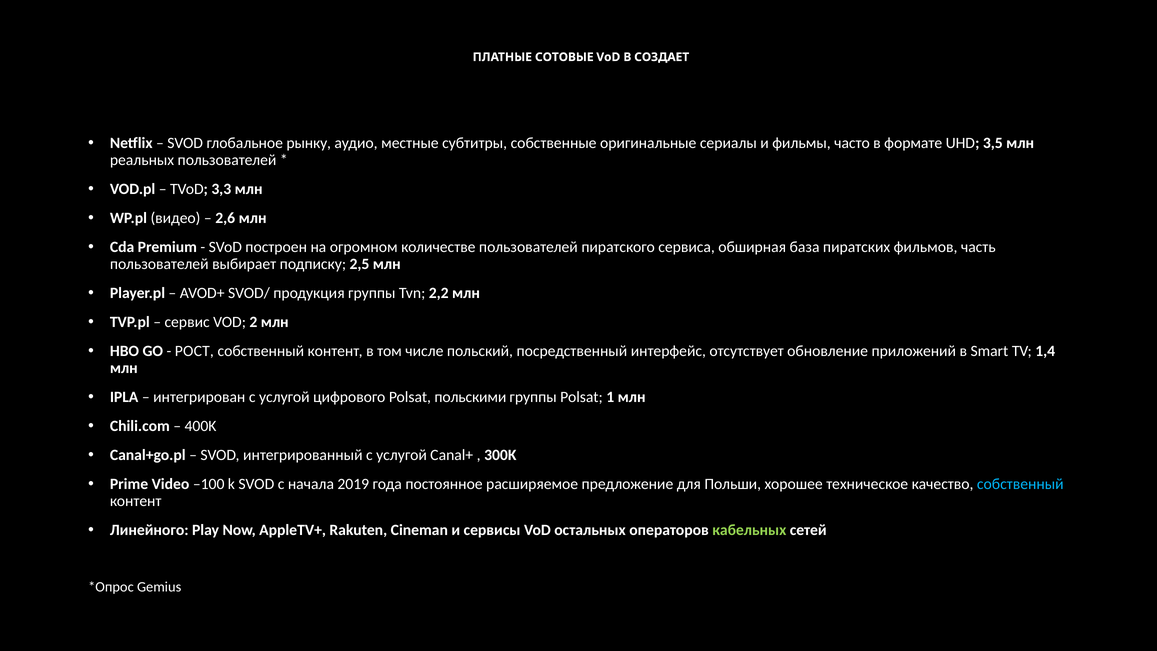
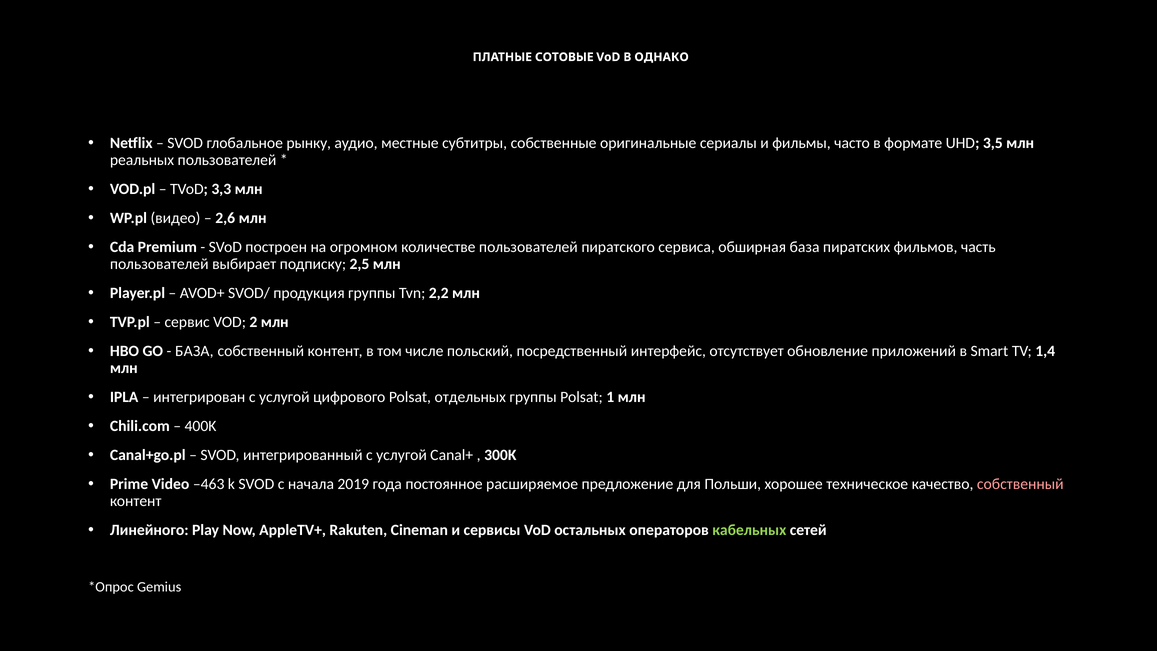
СОЗДАЕТ: СОЗДАЕТ -> ОДНАКО
РОСТ at (194, 351): РОСТ -> БАЗА
польскими: польскими -> отдельных
–100: –100 -> –463
собственный at (1020, 484) colour: light blue -> pink
